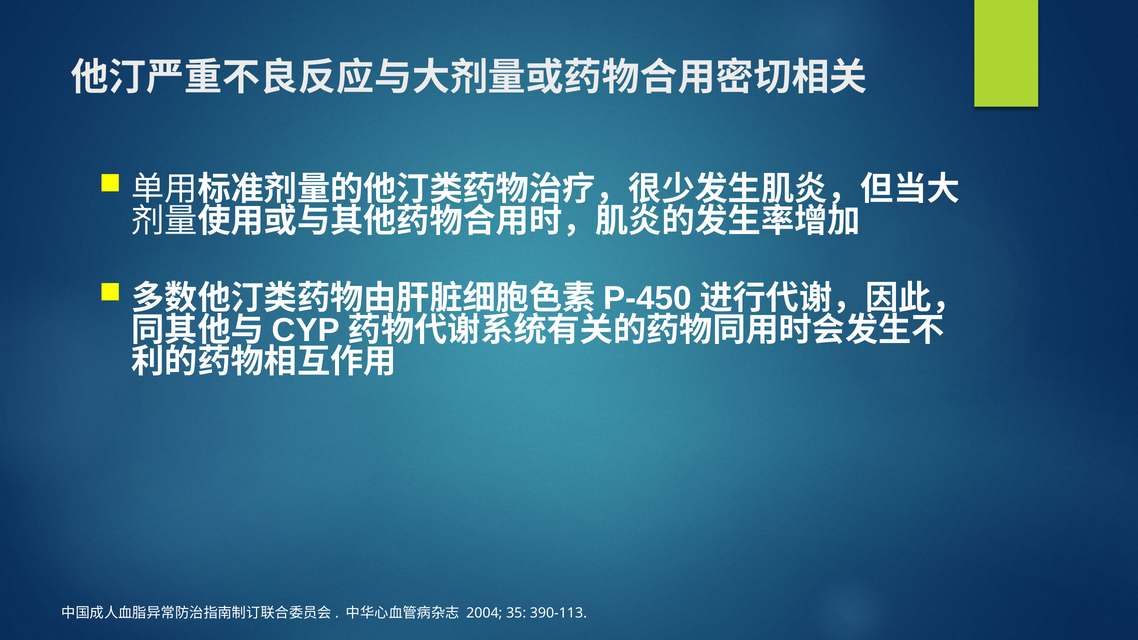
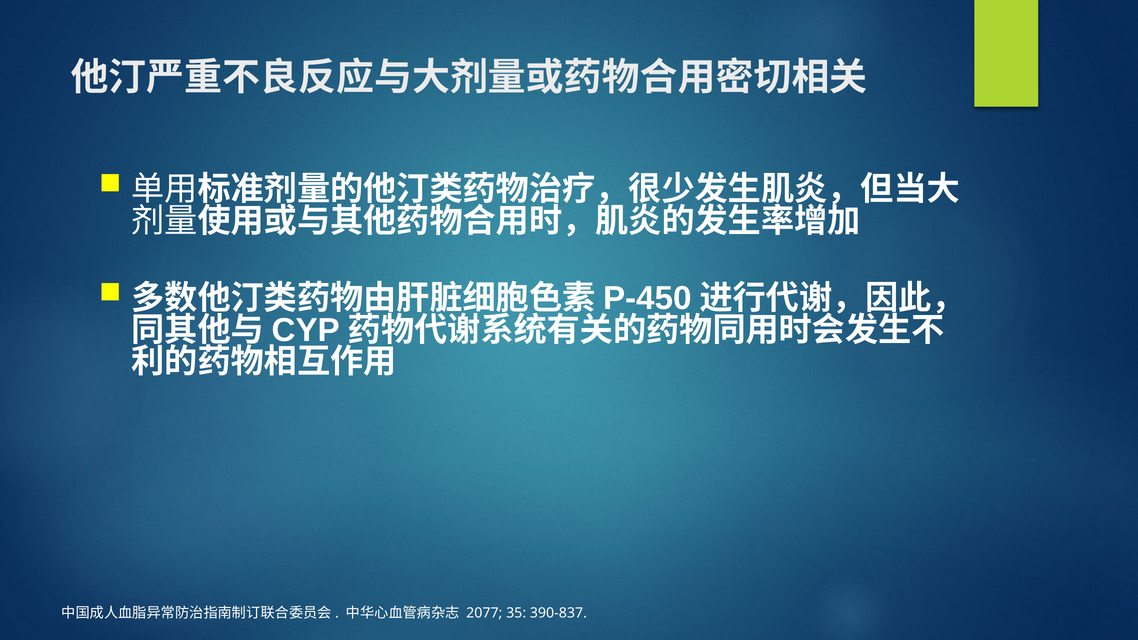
2004: 2004 -> 2077
390-113: 390-113 -> 390-837
